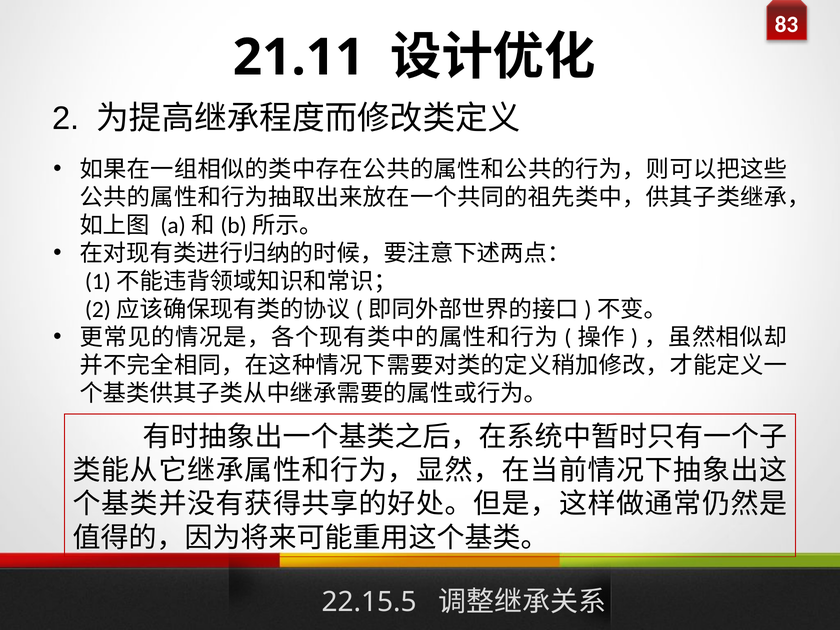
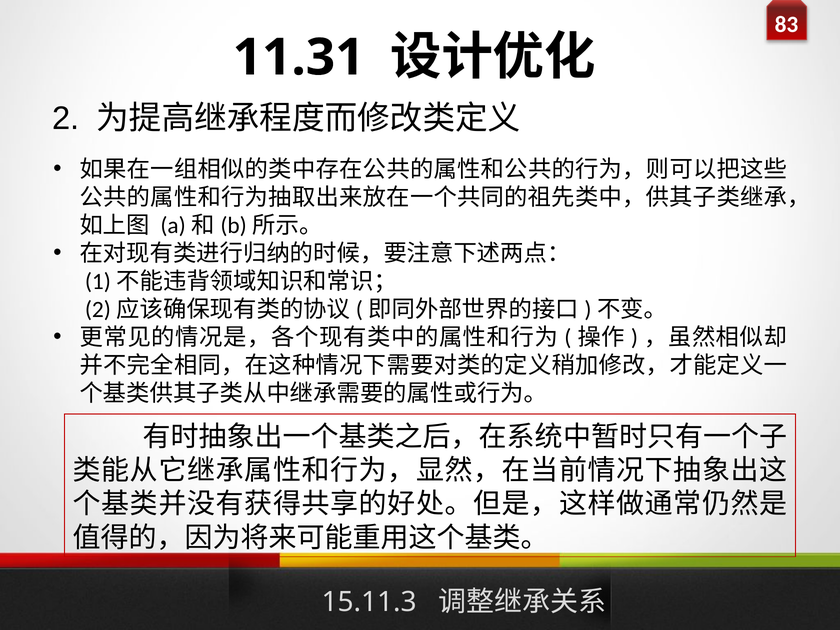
21.11: 21.11 -> 11.31
22.15.5: 22.15.5 -> 15.11.3
